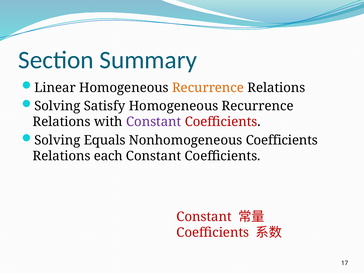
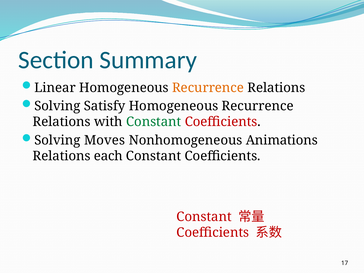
Constant at (154, 122) colour: purple -> green
Equals: Equals -> Moves
Nonhomogeneous Coefficients: Coefficients -> Animations
